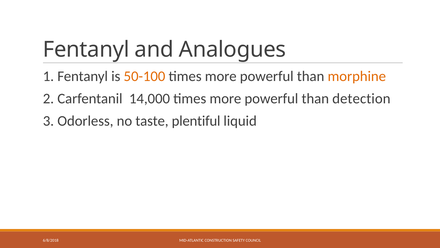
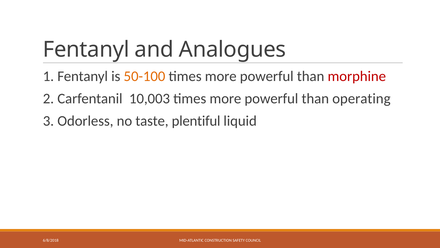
morphine colour: orange -> red
14,000: 14,000 -> 10,003
detection: detection -> operating
